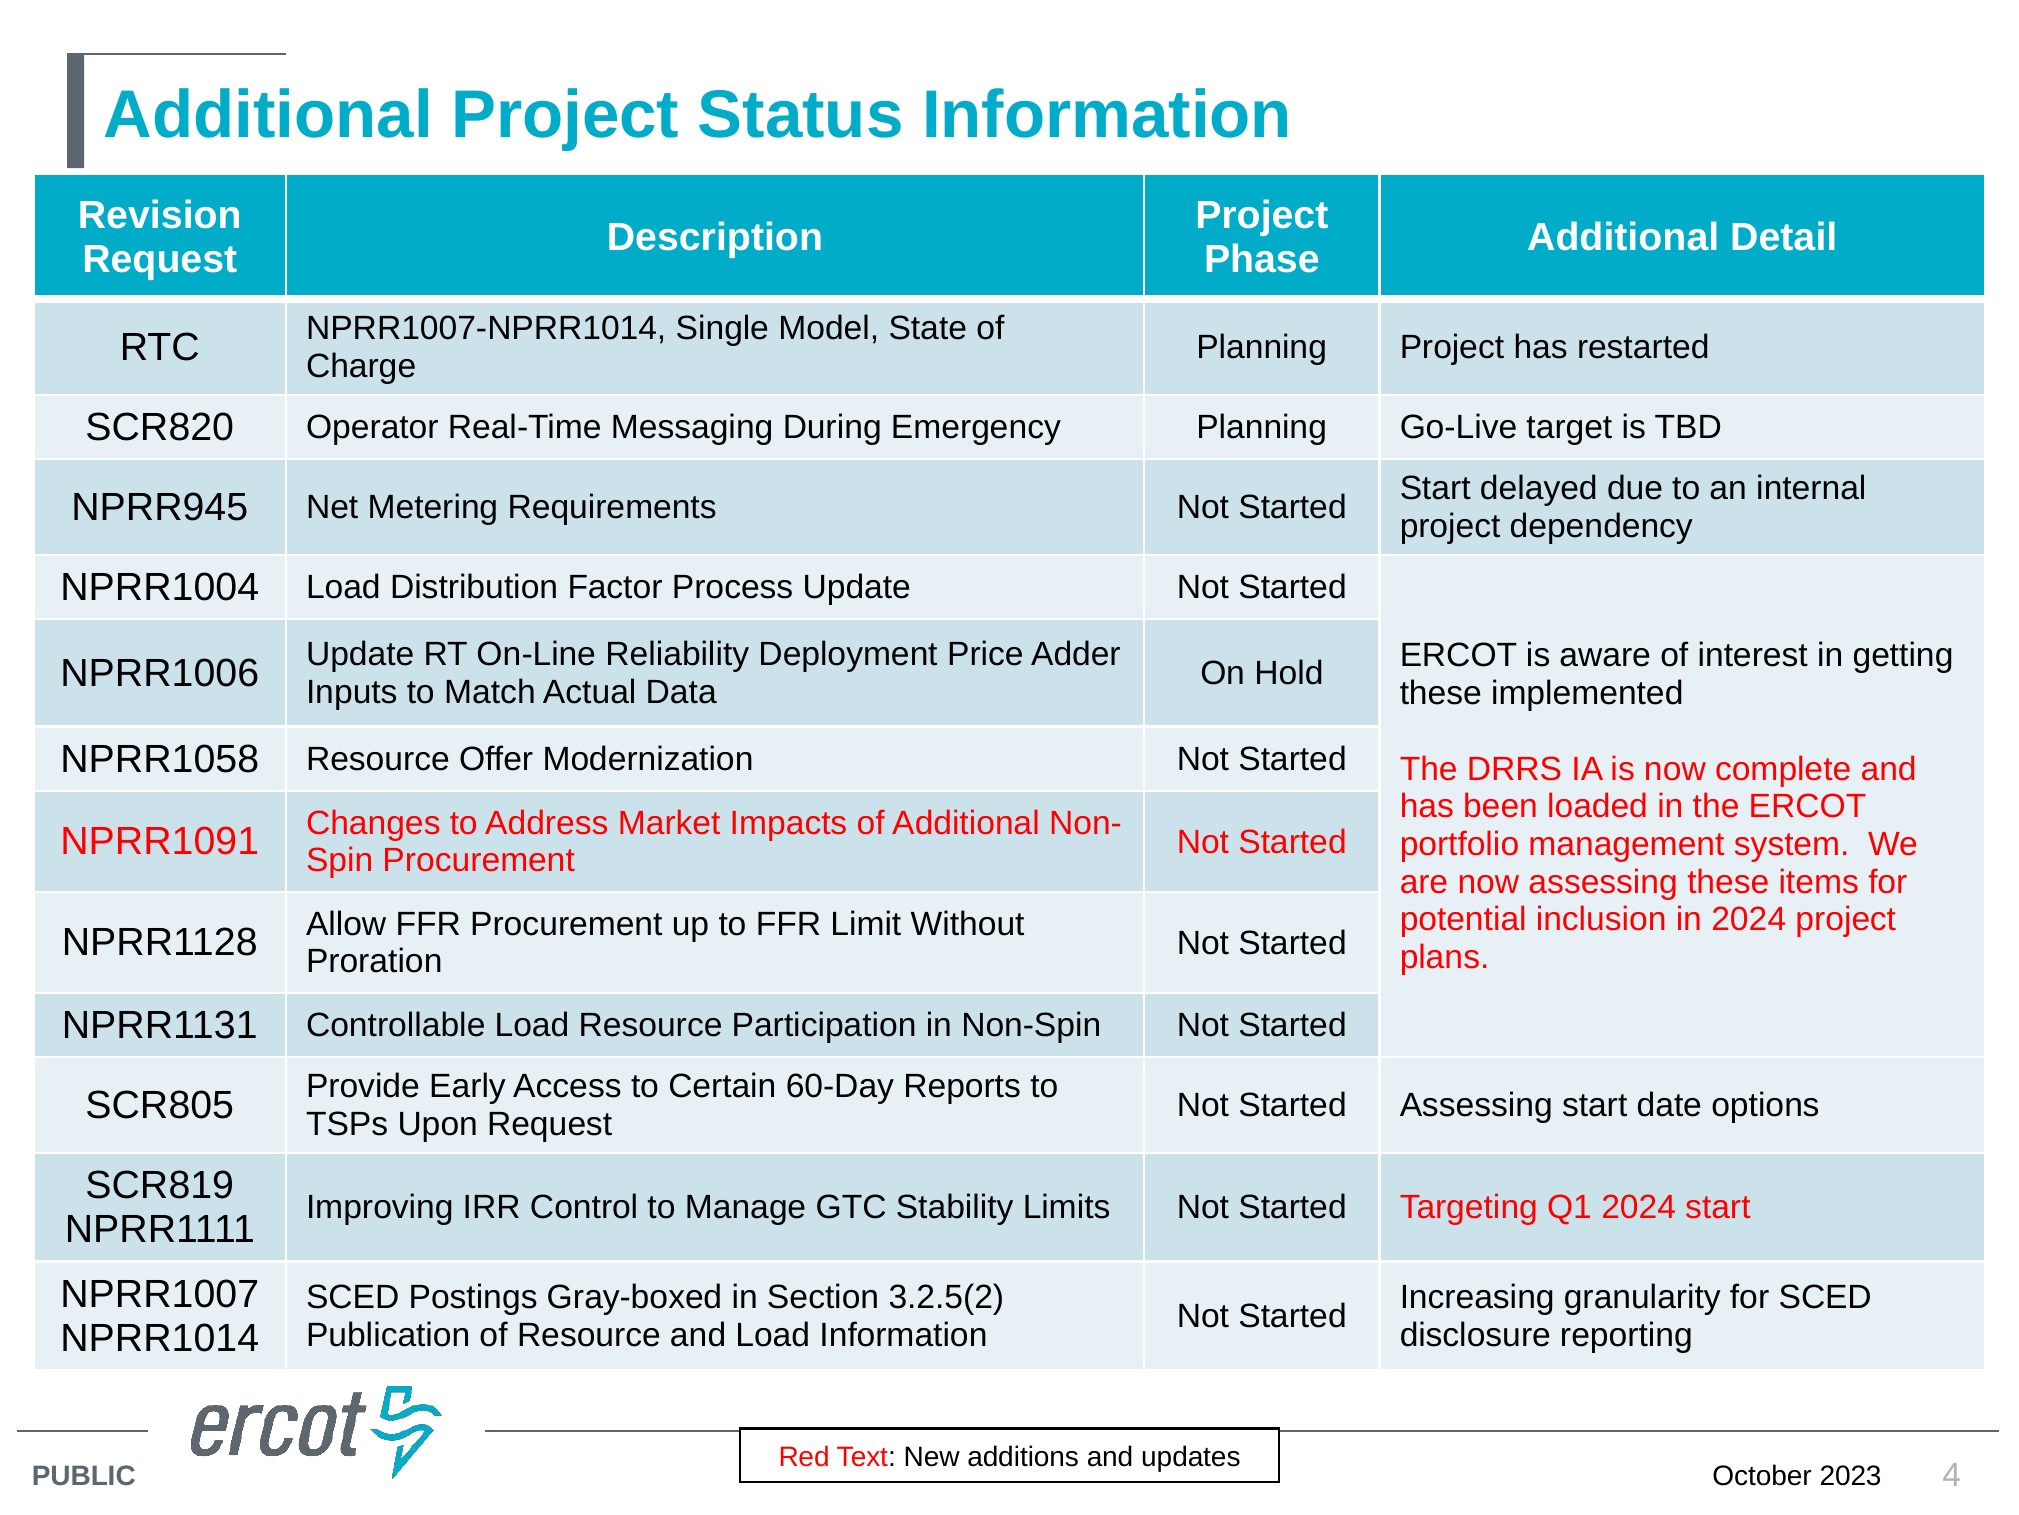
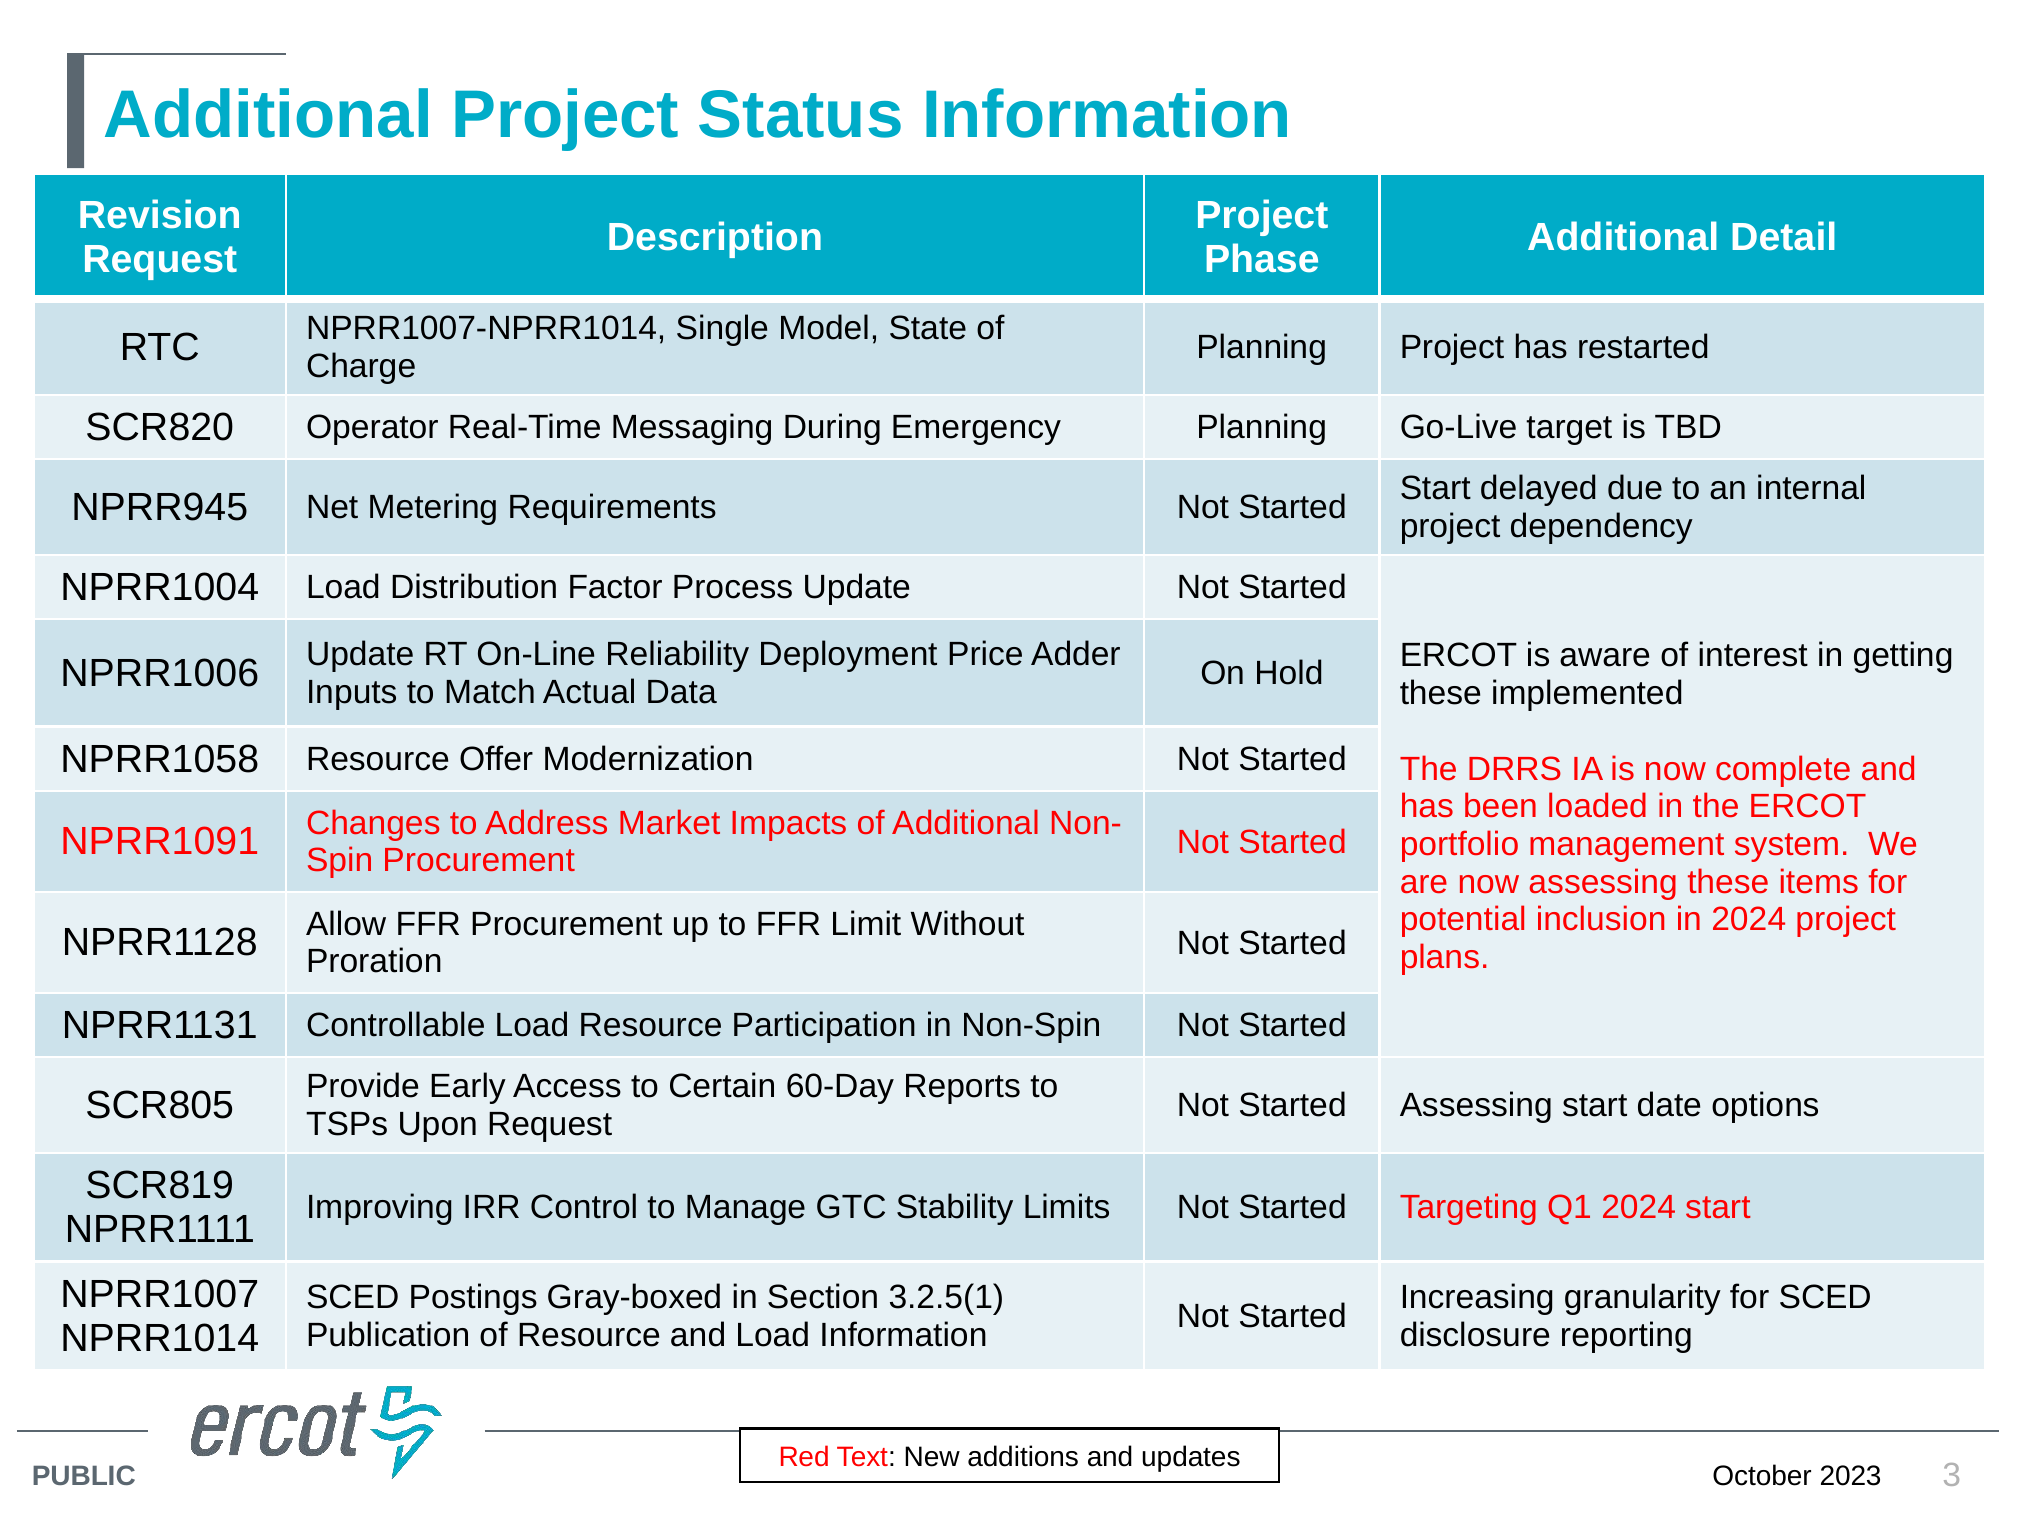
3.2.5(2: 3.2.5(2 -> 3.2.5(1
4: 4 -> 3
